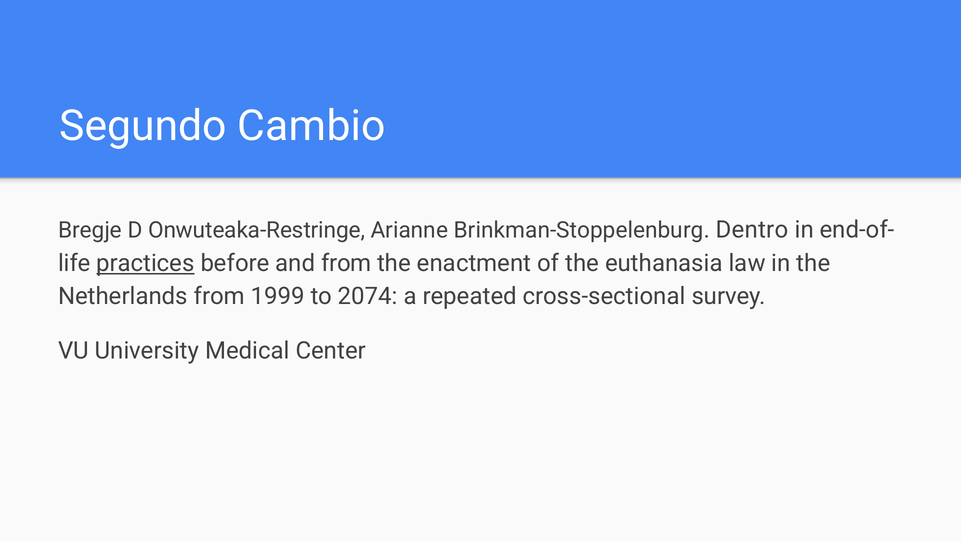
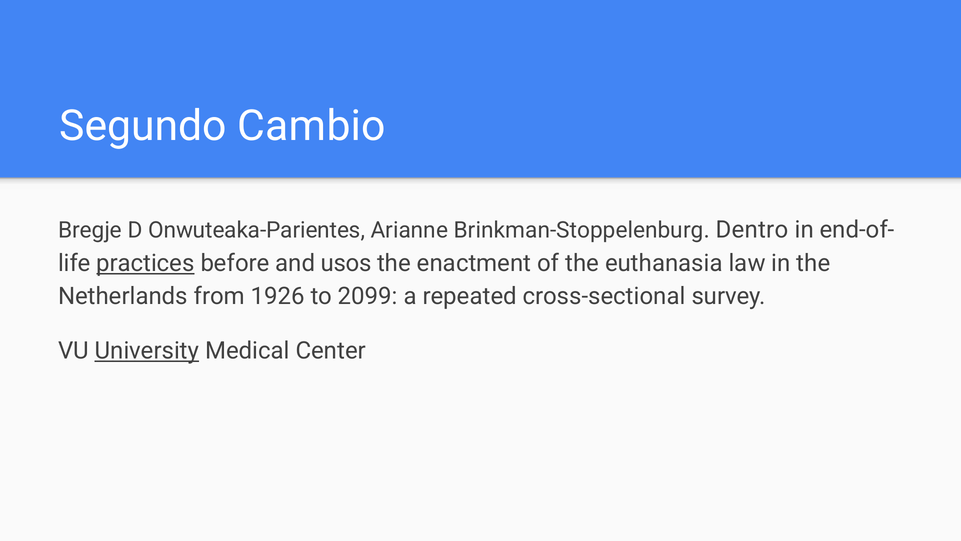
Onwuteaka-Restringe: Onwuteaka-Restringe -> Onwuteaka-Parientes
and from: from -> usos
1999: 1999 -> 1926
2074: 2074 -> 2099
University underline: none -> present
